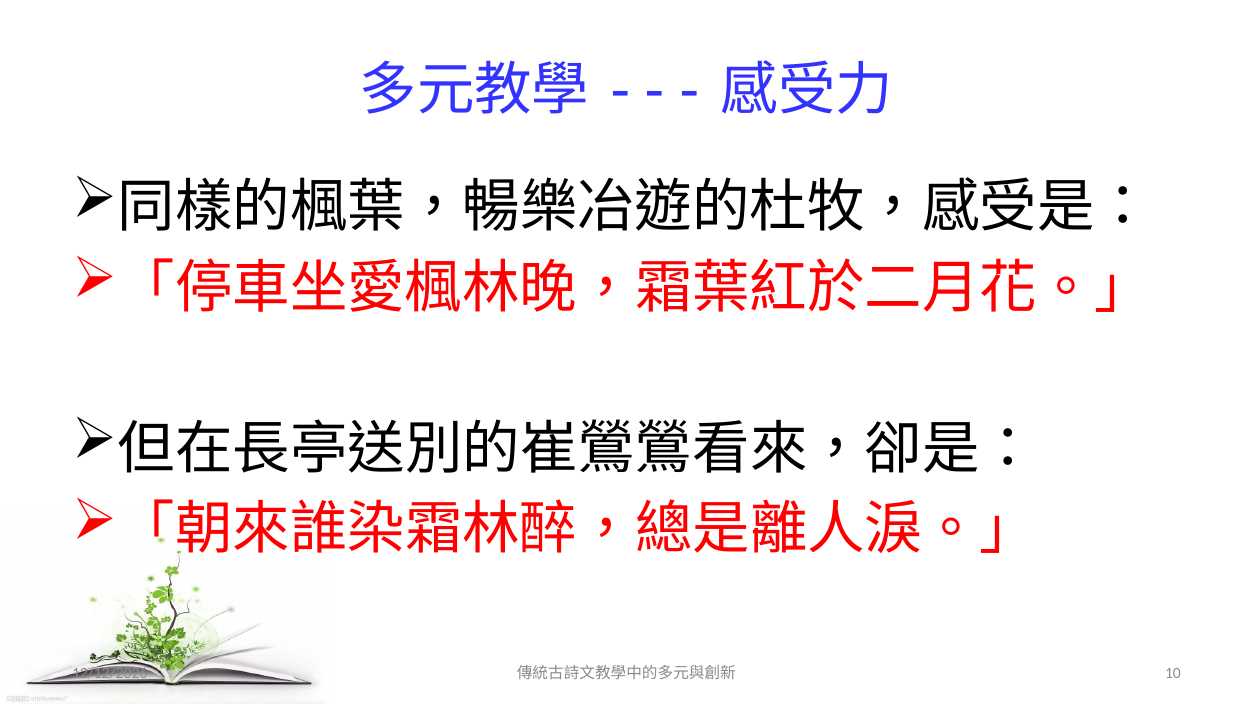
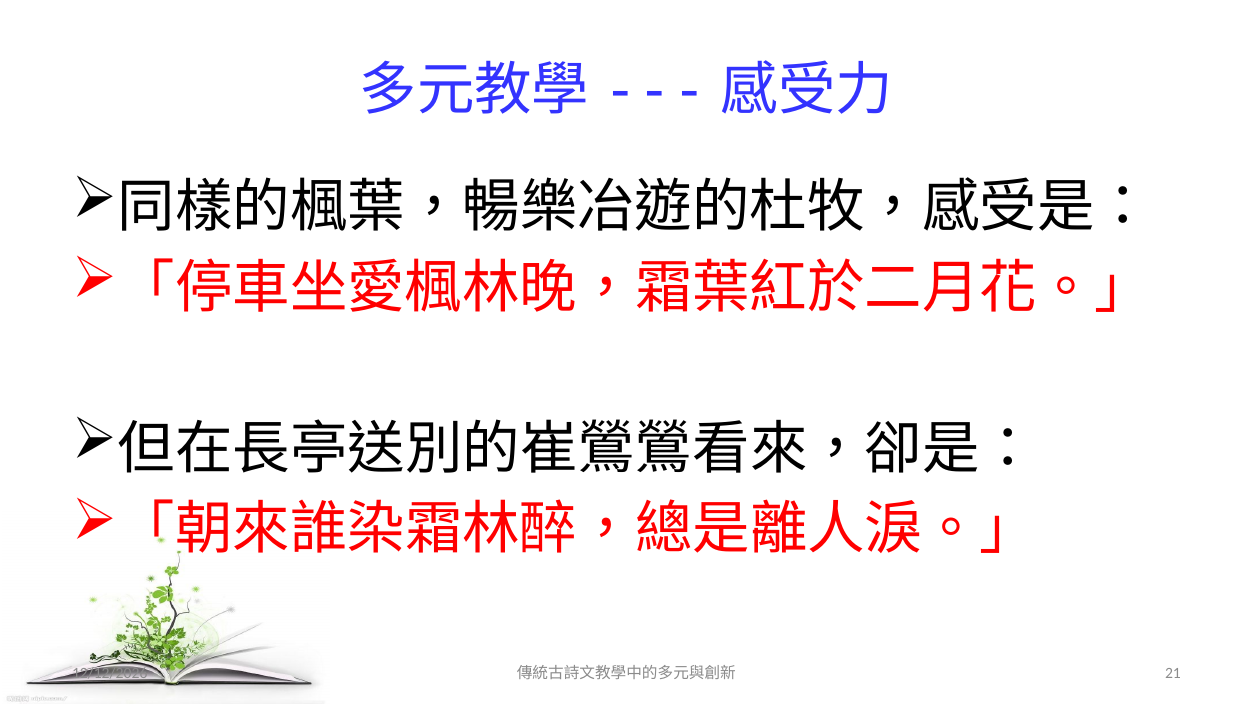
10: 10 -> 21
